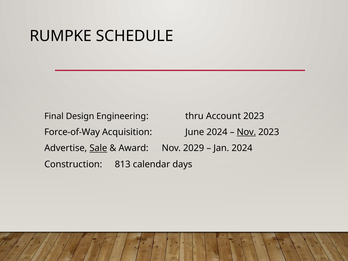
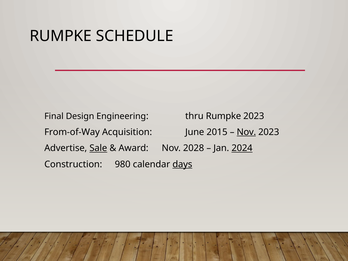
thru Account: Account -> Rumpke
Force-of-Way: Force-of-Way -> From-of-Way
June 2024: 2024 -> 2015
2029: 2029 -> 2028
2024 at (242, 148) underline: none -> present
813: 813 -> 980
days underline: none -> present
